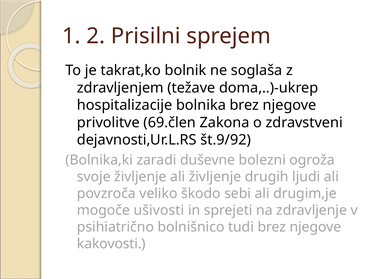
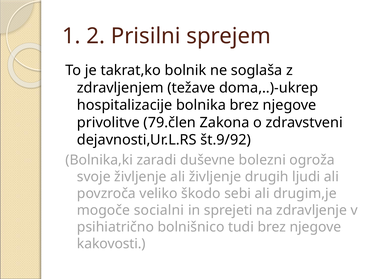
69.člen: 69.člen -> 79.člen
ušivosti: ušivosti -> socialni
